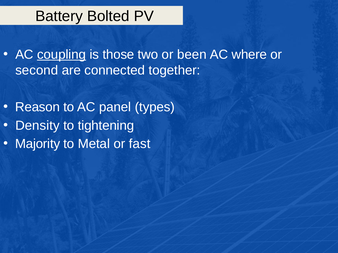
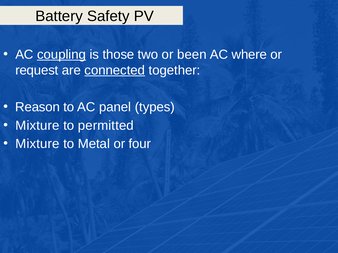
Bolted: Bolted -> Safety
second: second -> request
connected underline: none -> present
Density at (37, 126): Density -> Mixture
tightening: tightening -> permitted
Majority at (38, 144): Majority -> Mixture
fast: fast -> four
